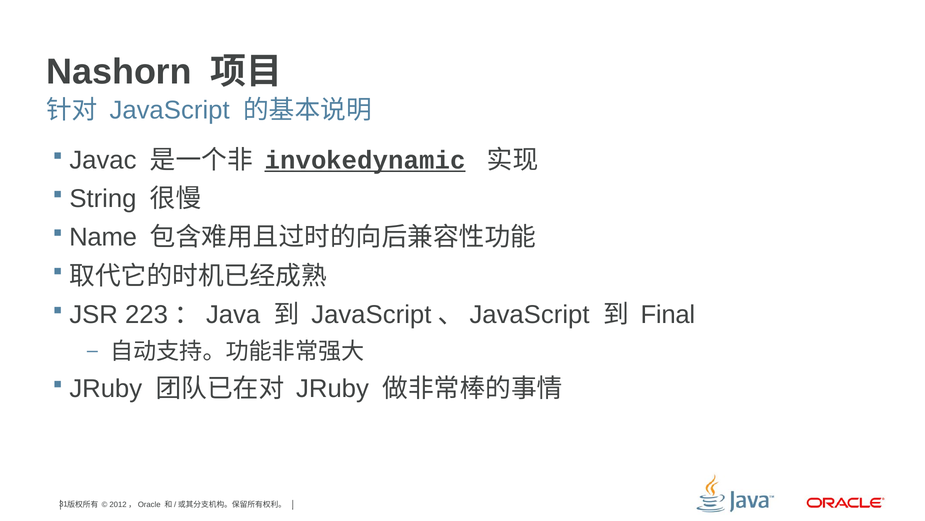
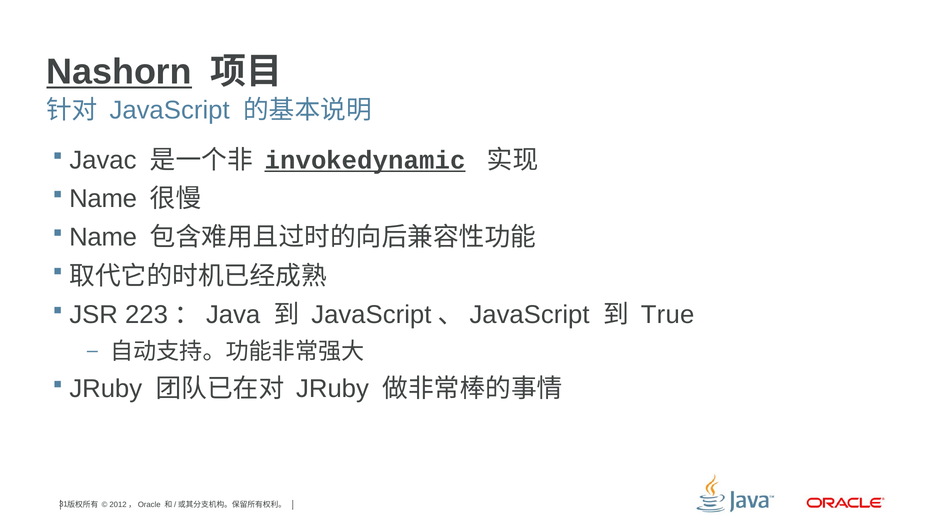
Nashorn underline: none -> present
String at (103, 199): String -> Name
Final: Final -> True
